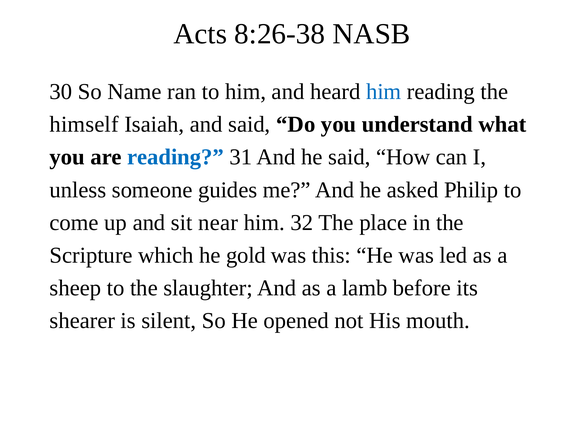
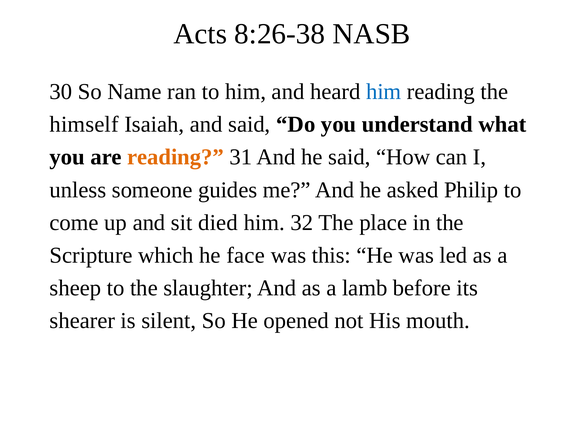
reading at (176, 157) colour: blue -> orange
near: near -> died
gold: gold -> face
